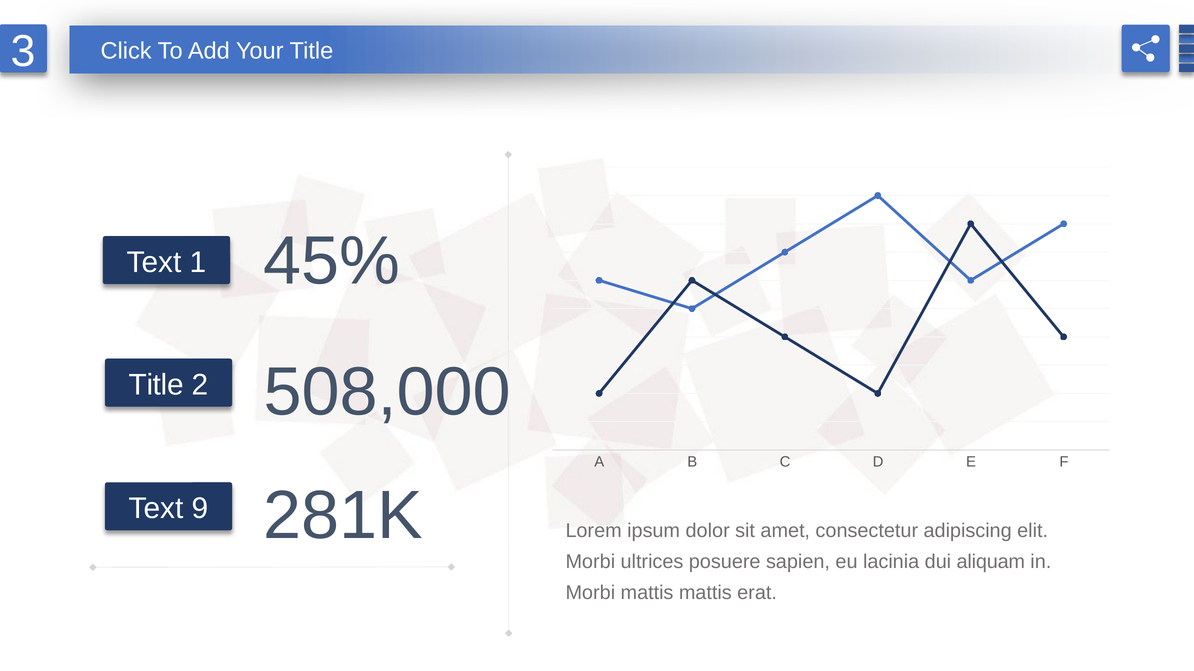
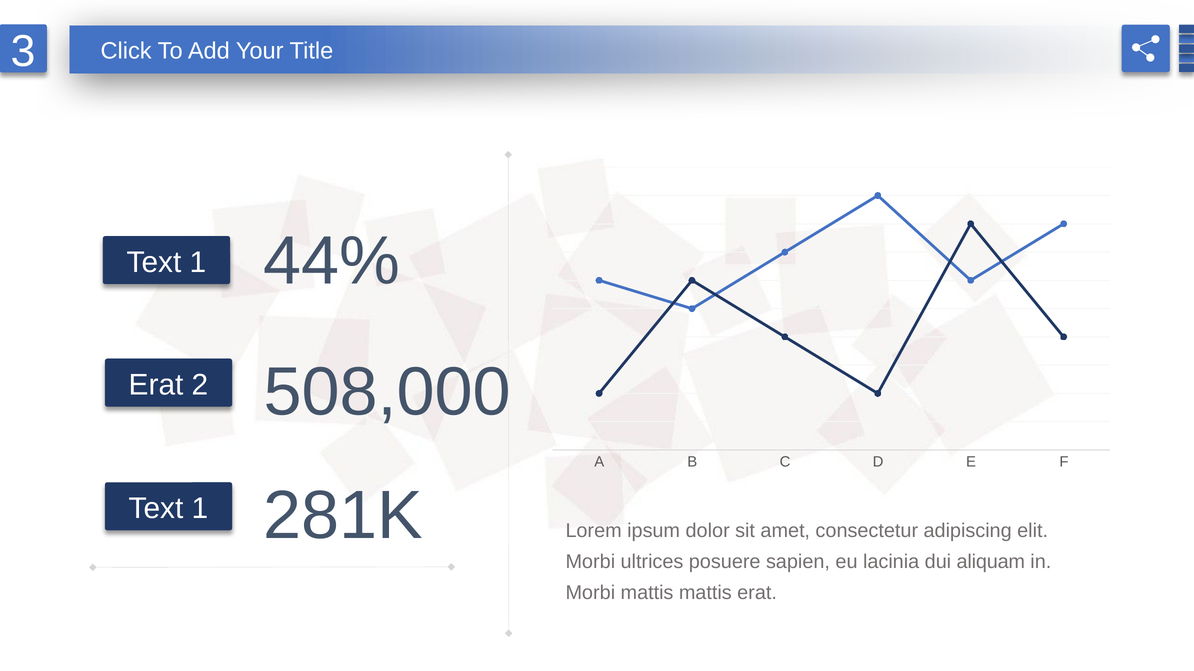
45%: 45% -> 44%
Title at (156, 385): Title -> Erat
9 at (200, 509): 9 -> 1
